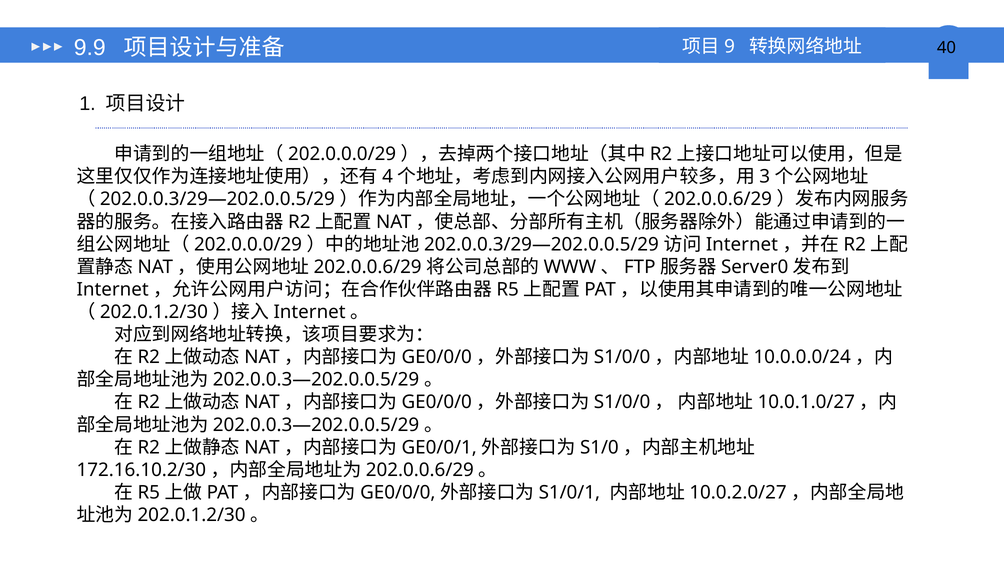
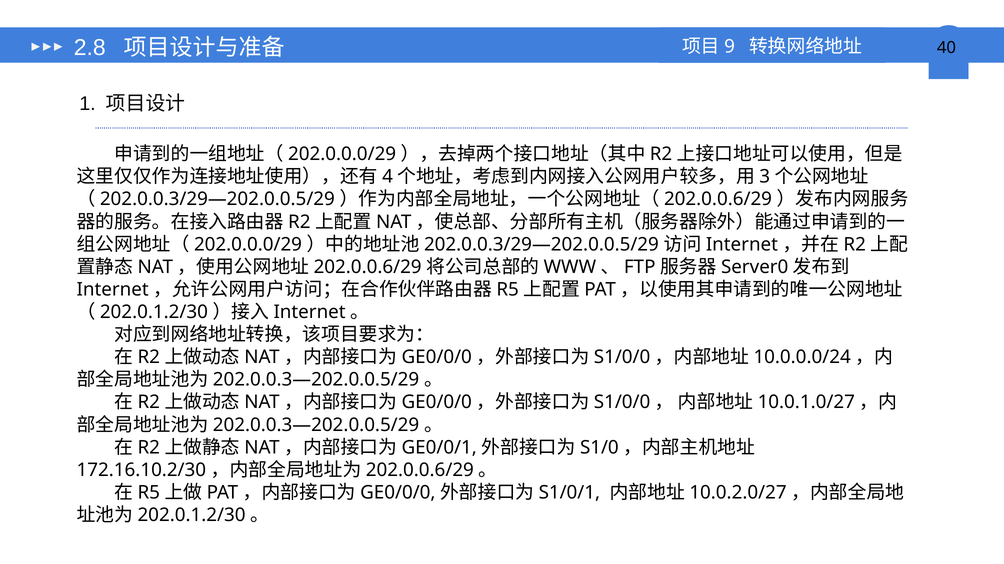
9.9: 9.9 -> 2.8
